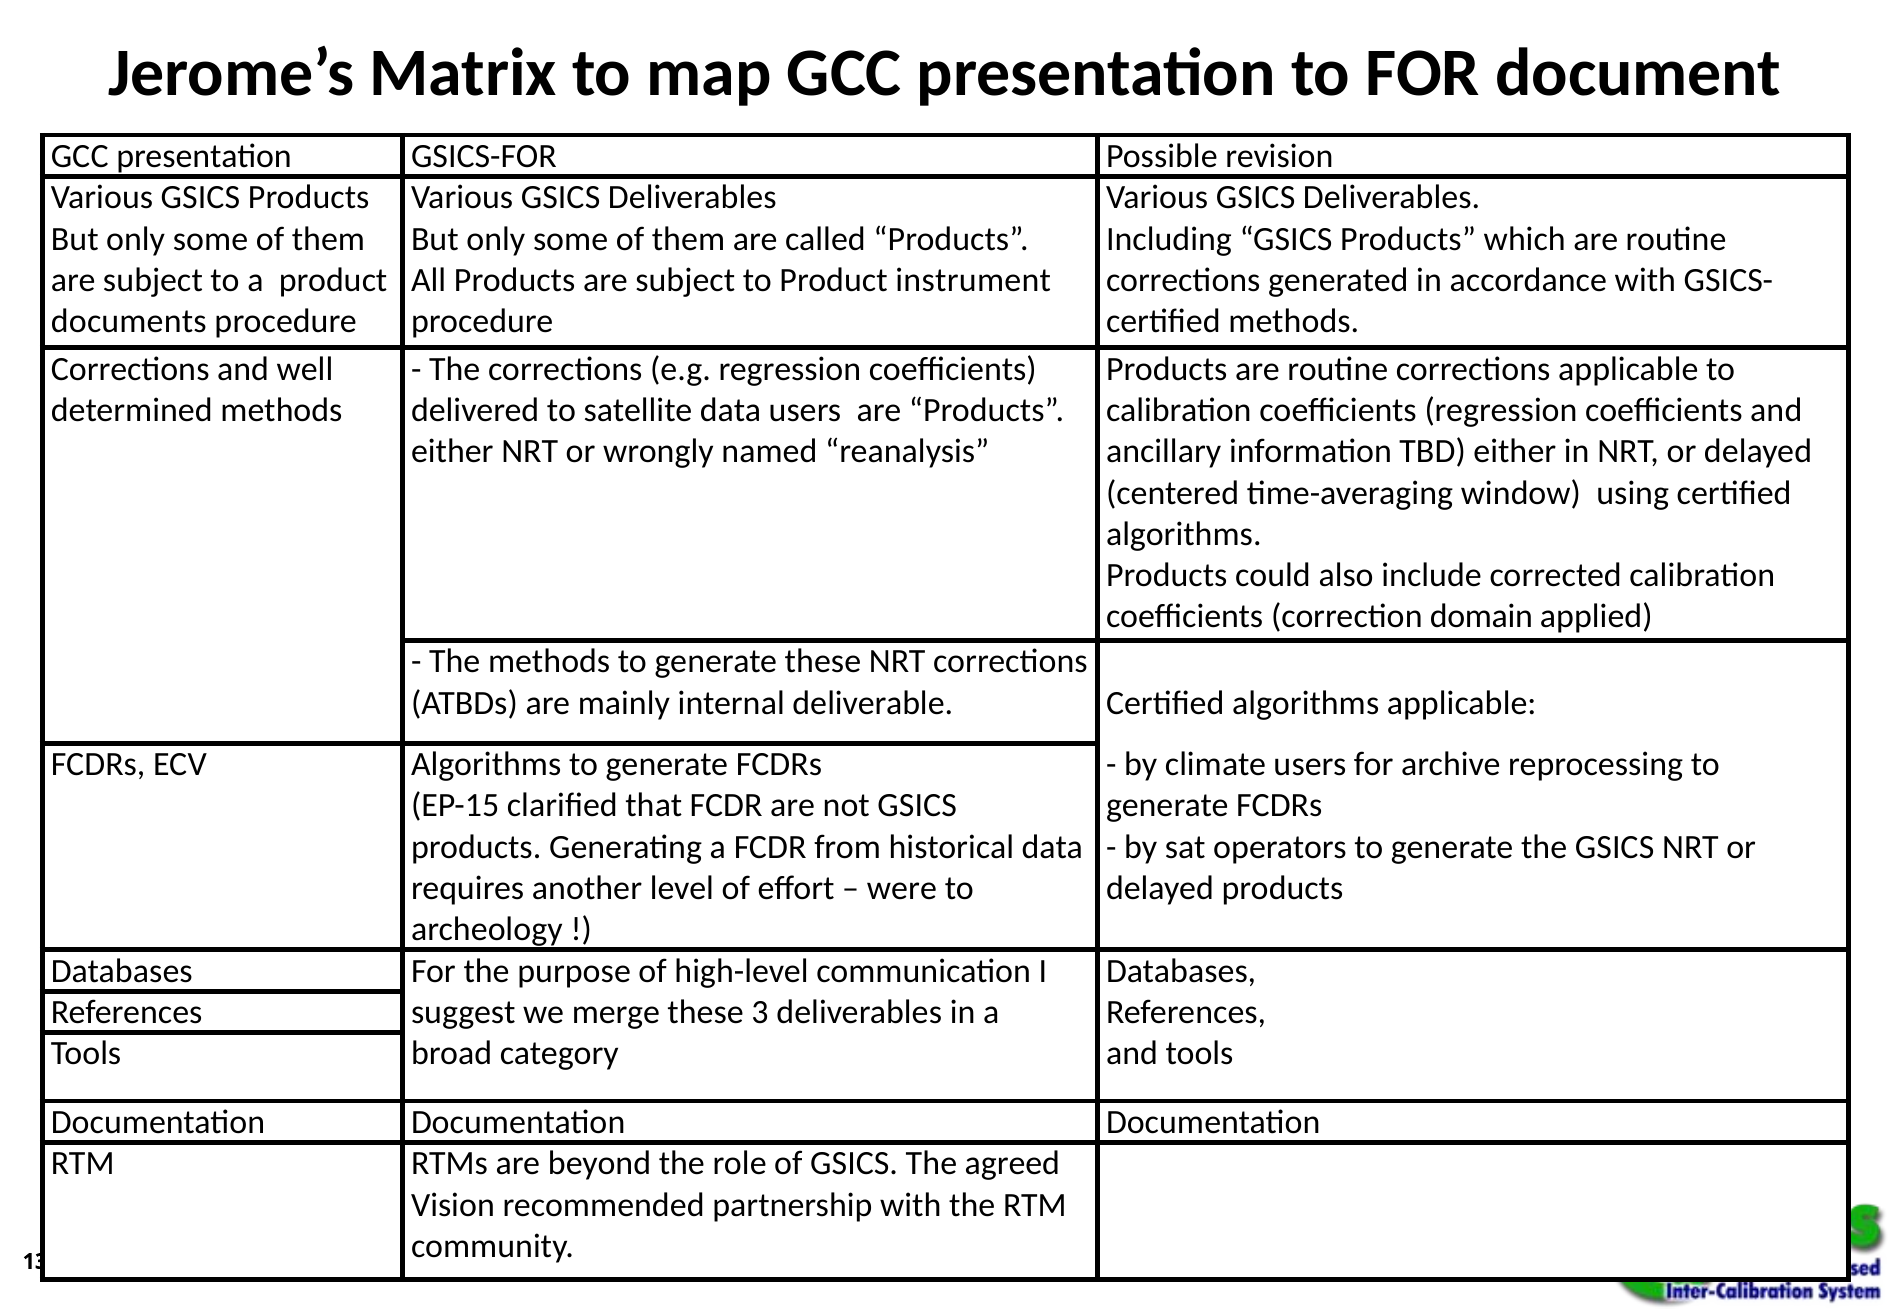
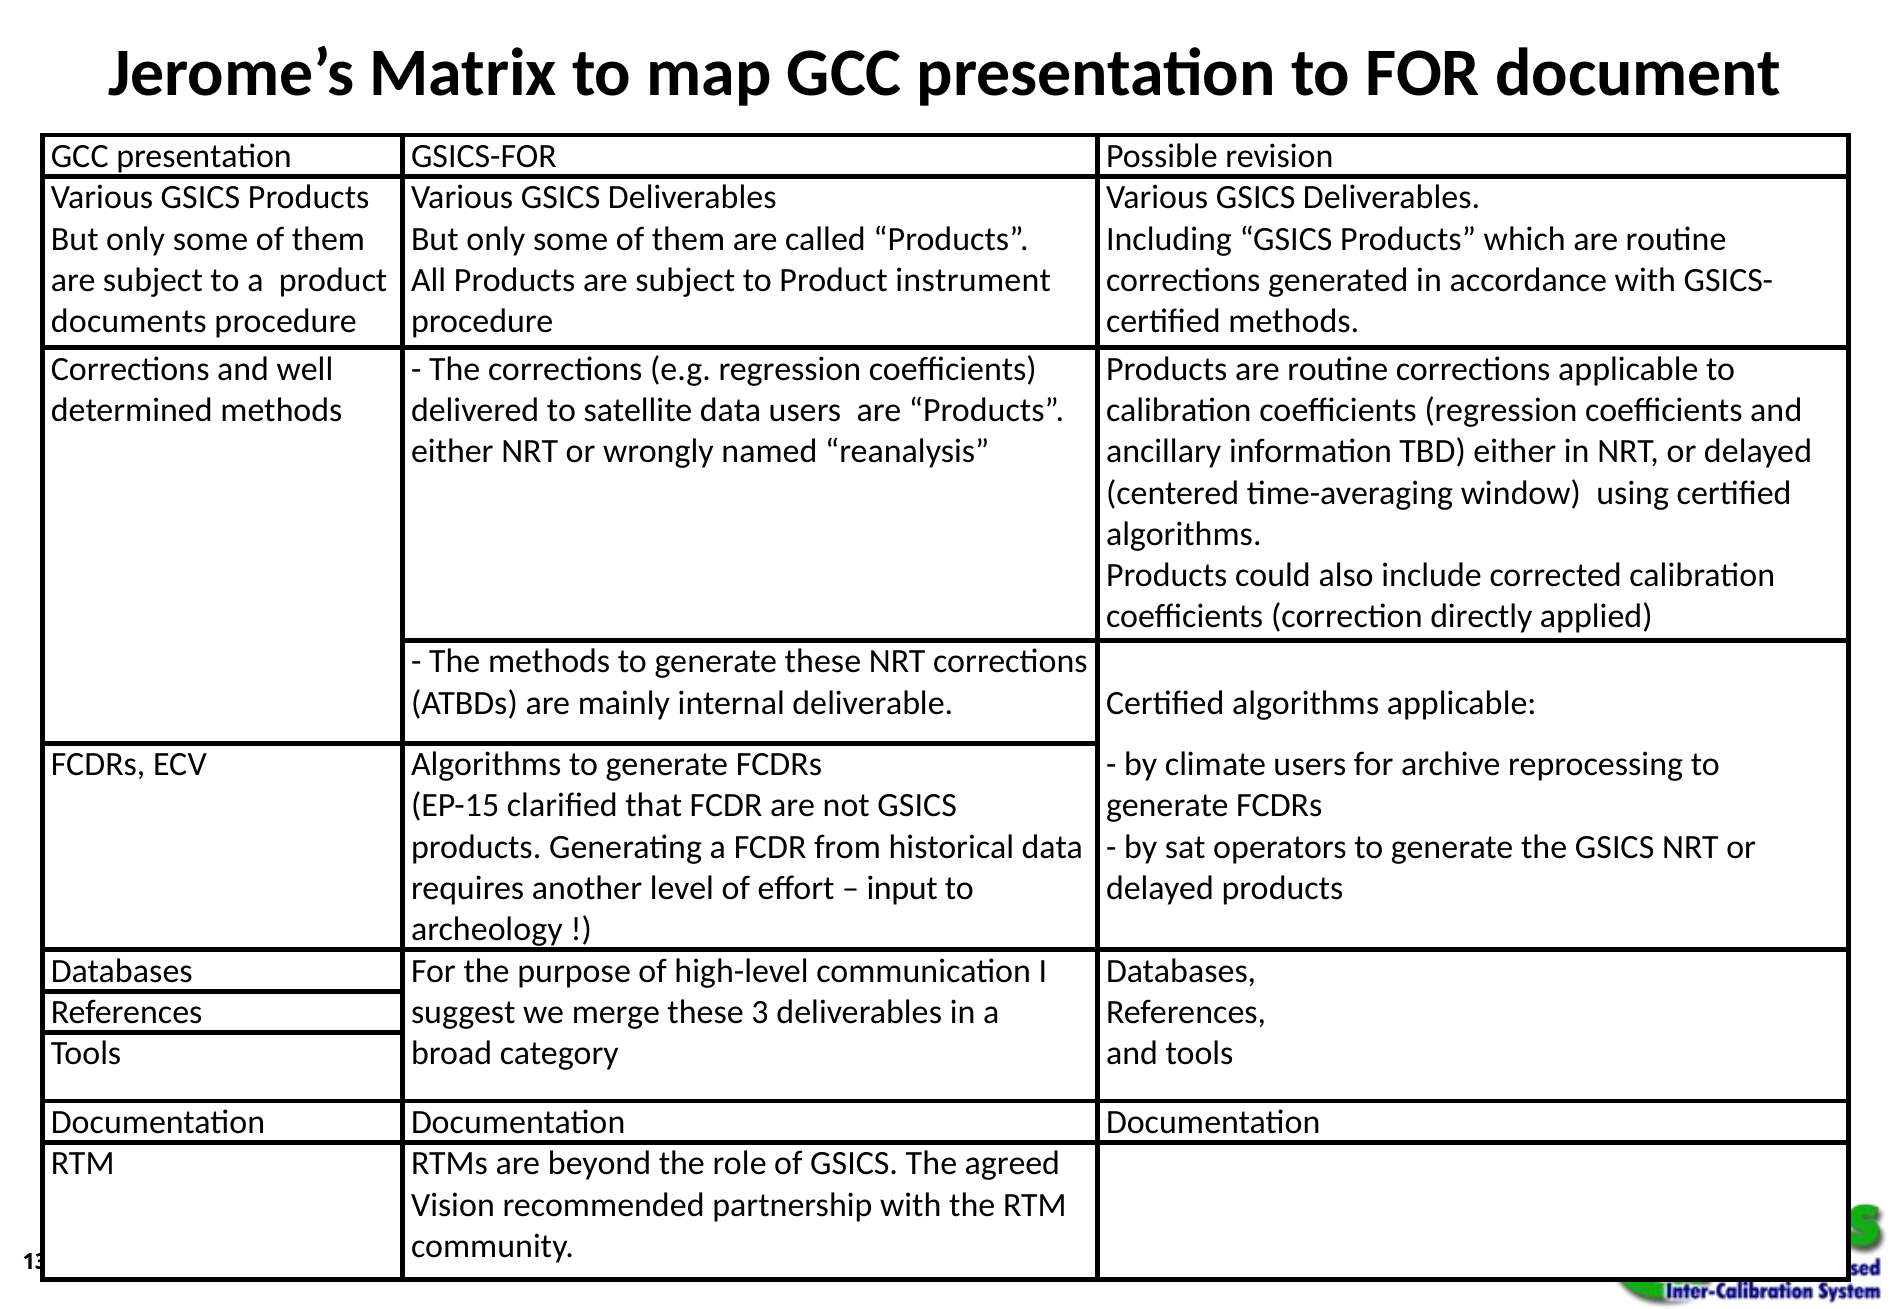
domain: domain -> directly
were: were -> input
